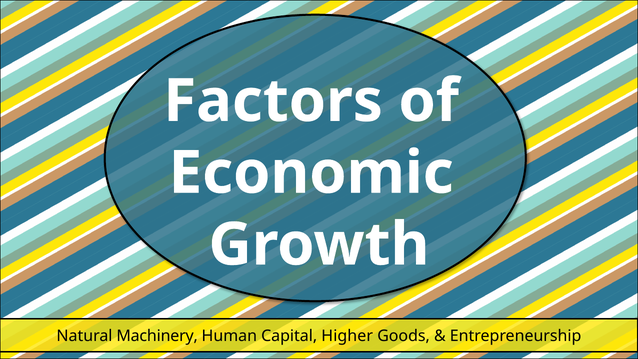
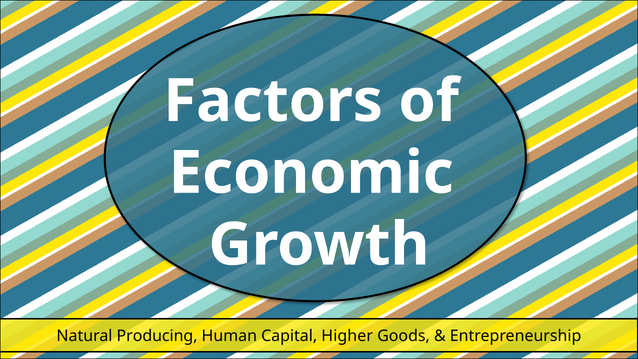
Machinery: Machinery -> Producing
